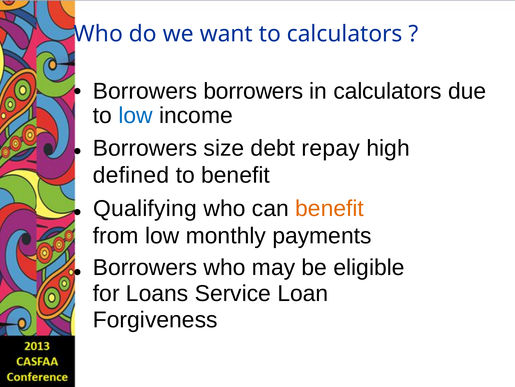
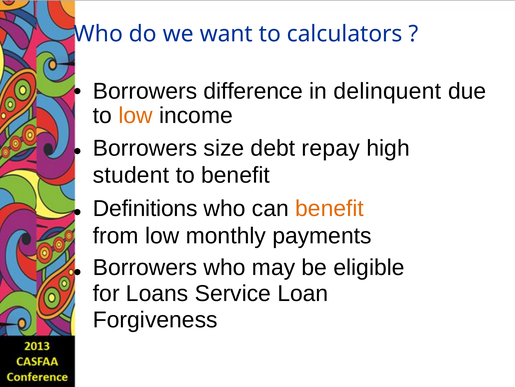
Borrowers borrowers: borrowers -> difference
in calculators: calculators -> delinquent
low at (136, 115) colour: blue -> orange
defined: defined -> student
Qualifying: Qualifying -> Definitions
